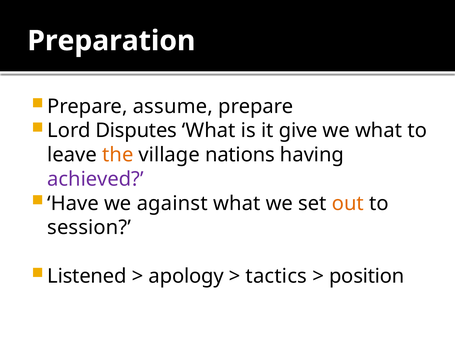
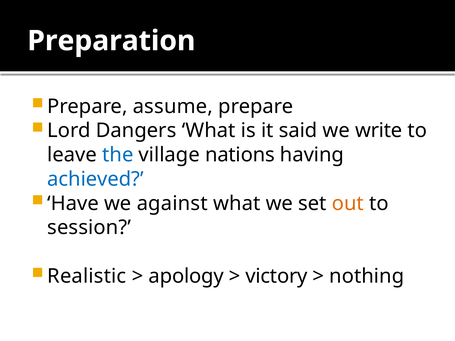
Disputes: Disputes -> Dangers
give: give -> said
we what: what -> write
the colour: orange -> blue
achieved colour: purple -> blue
Listened: Listened -> Realistic
tactics: tactics -> victory
position: position -> nothing
